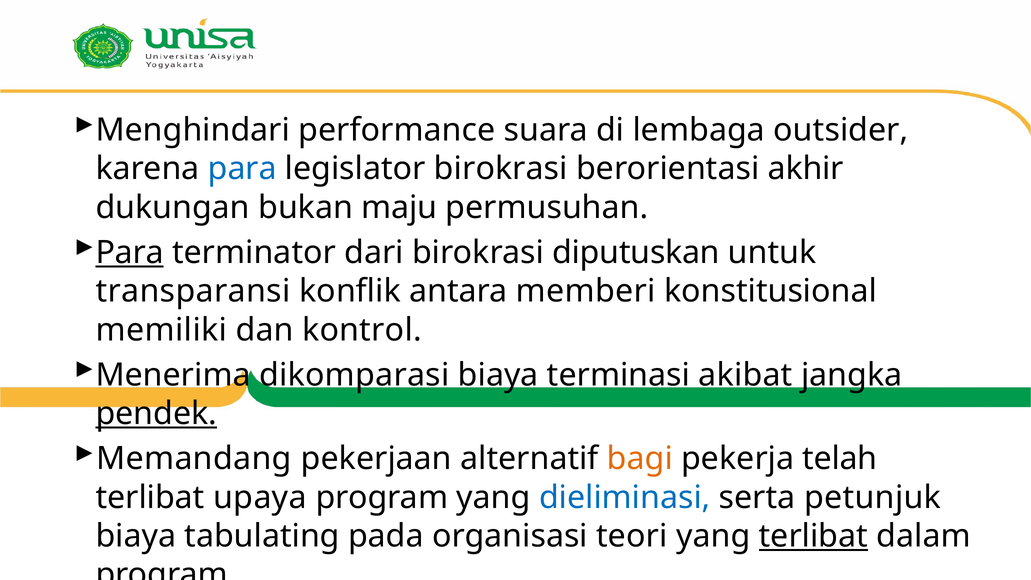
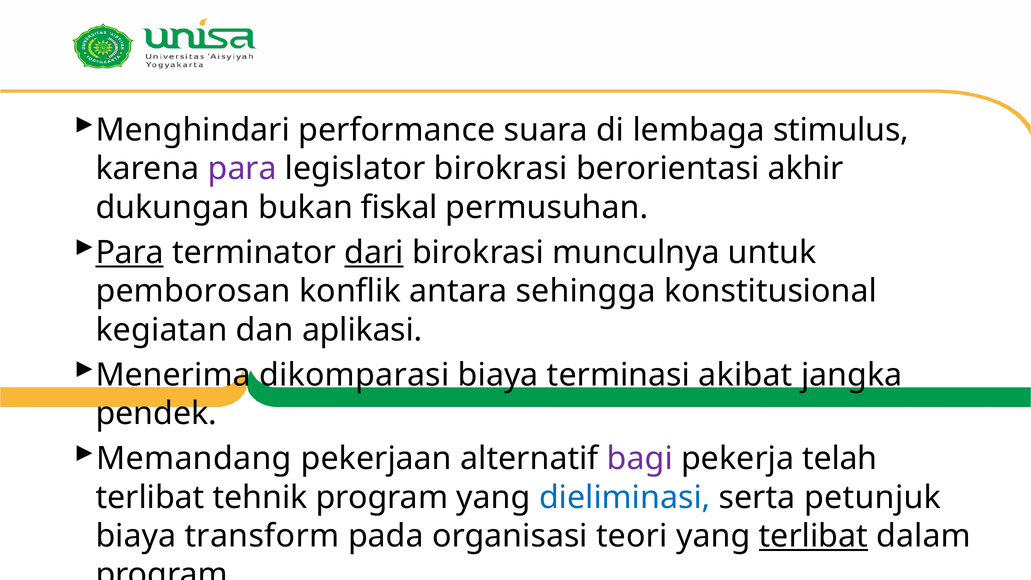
outsider: outsider -> stimulus
para at (242, 169) colour: blue -> purple
maju: maju -> fiskal
dari underline: none -> present
diputuskan: diputuskan -> munculnya
transparansi: transparansi -> pemborosan
memberi: memberi -> sehingga
memiliki: memiliki -> kegiatan
kontrol: kontrol -> aplikasi
pendek underline: present -> none
bagi colour: orange -> purple
upaya: upaya -> tehnik
tabulating: tabulating -> transform
